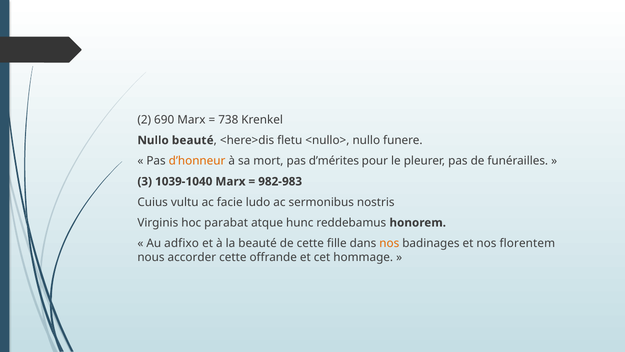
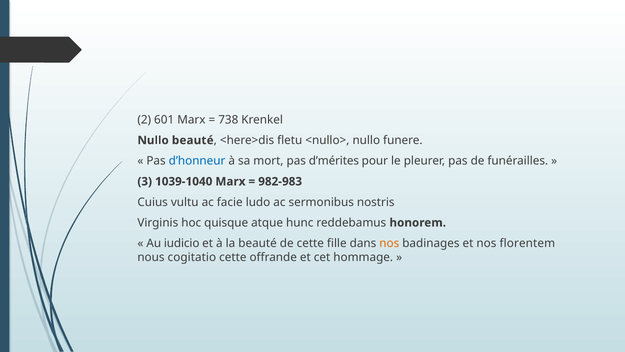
690: 690 -> 601
d’honneur colour: orange -> blue
parabat: parabat -> quisque
adfixo: adfixo -> iudicio
accorder: accorder -> cogitatio
